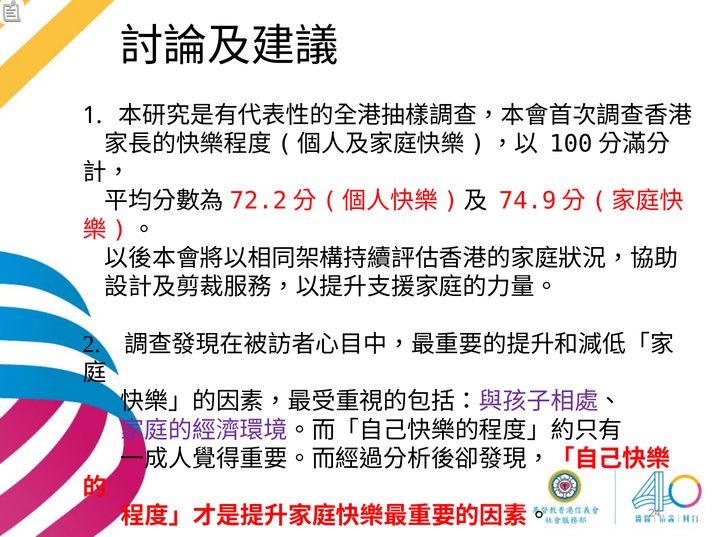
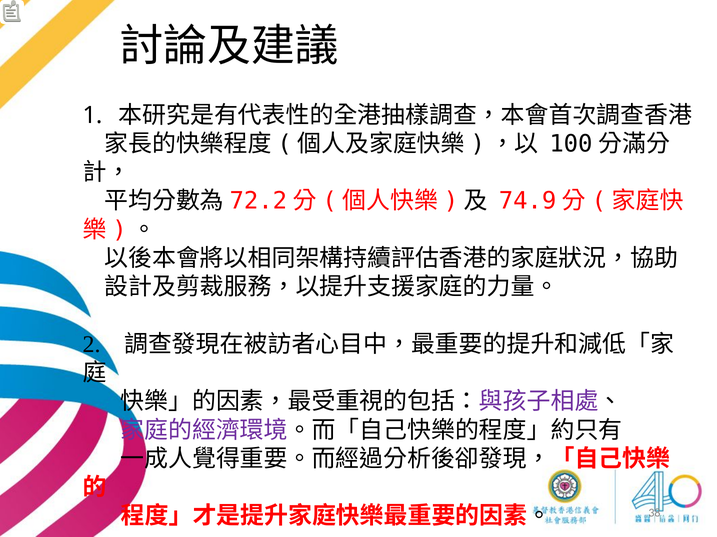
24: 24 -> 38
